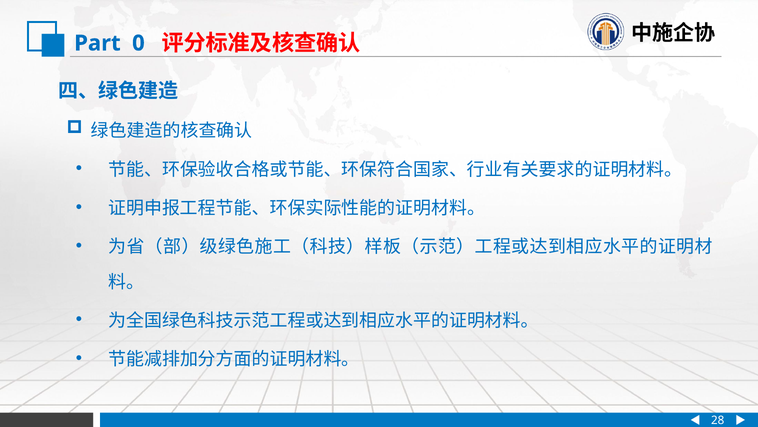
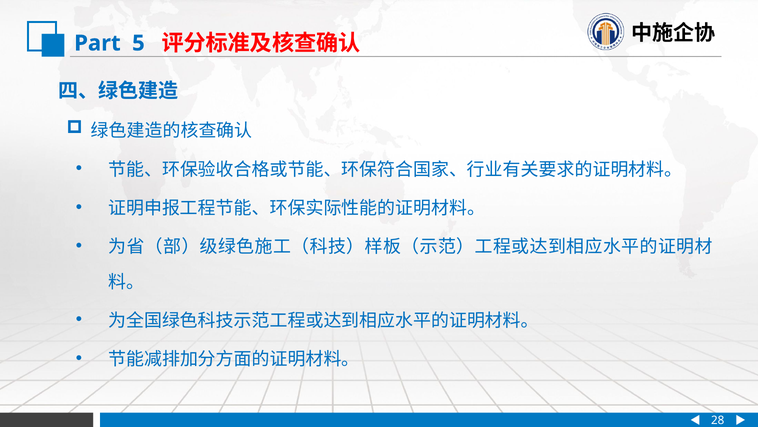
0: 0 -> 5
